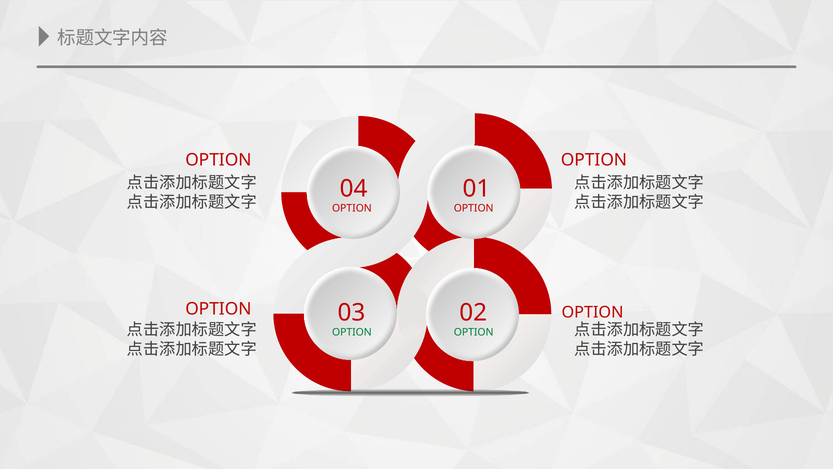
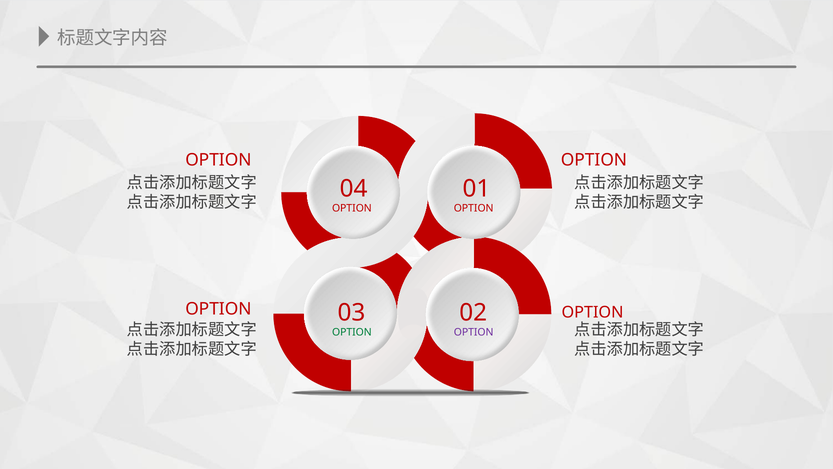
OPTION at (474, 332) colour: green -> purple
